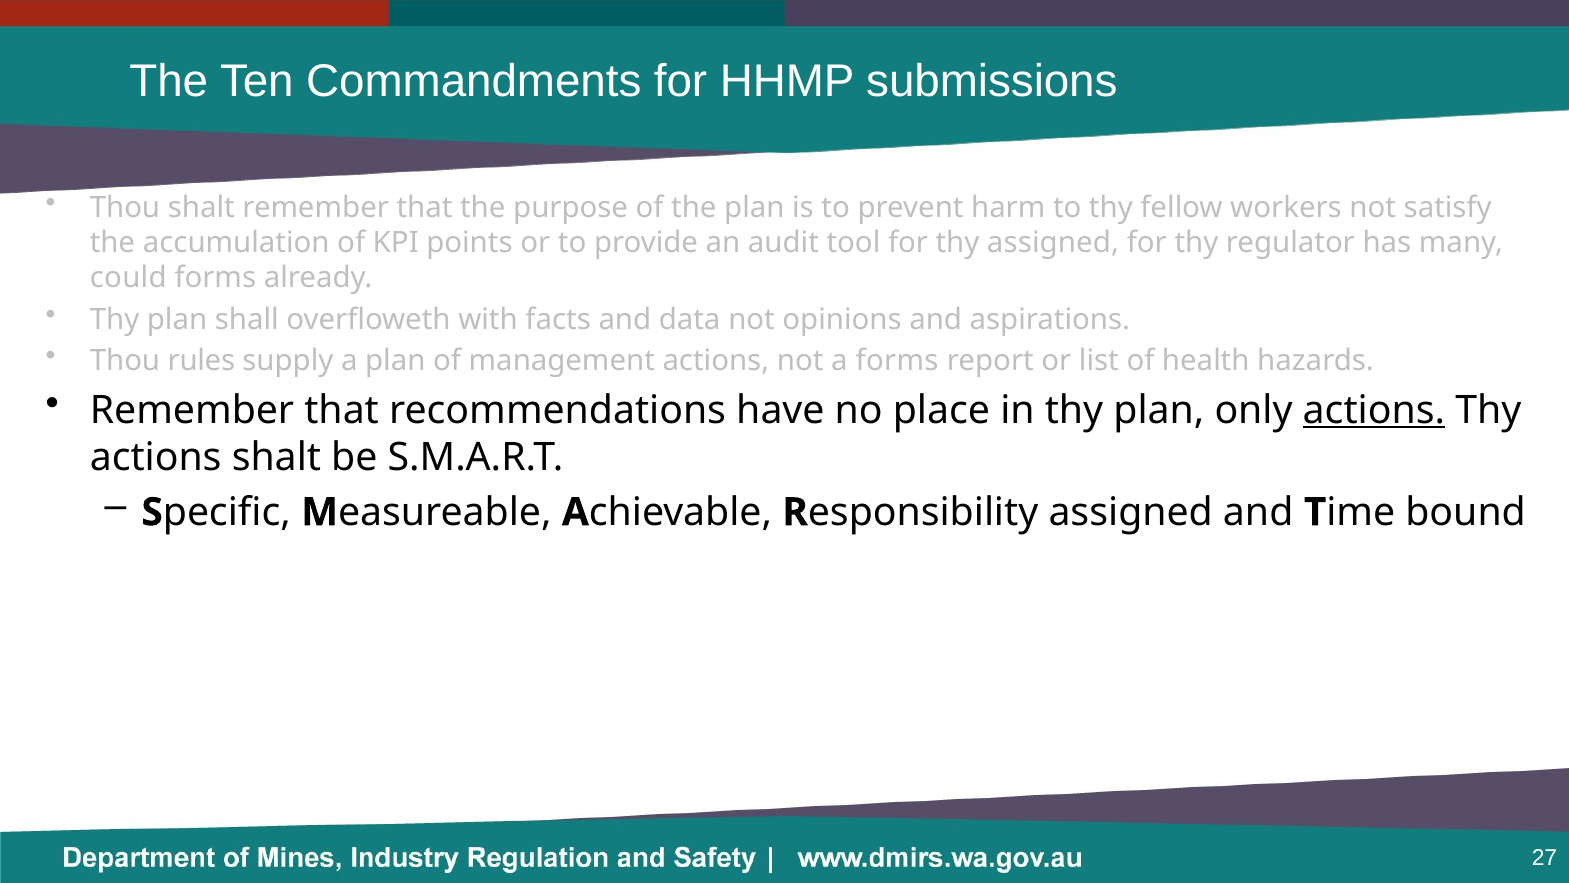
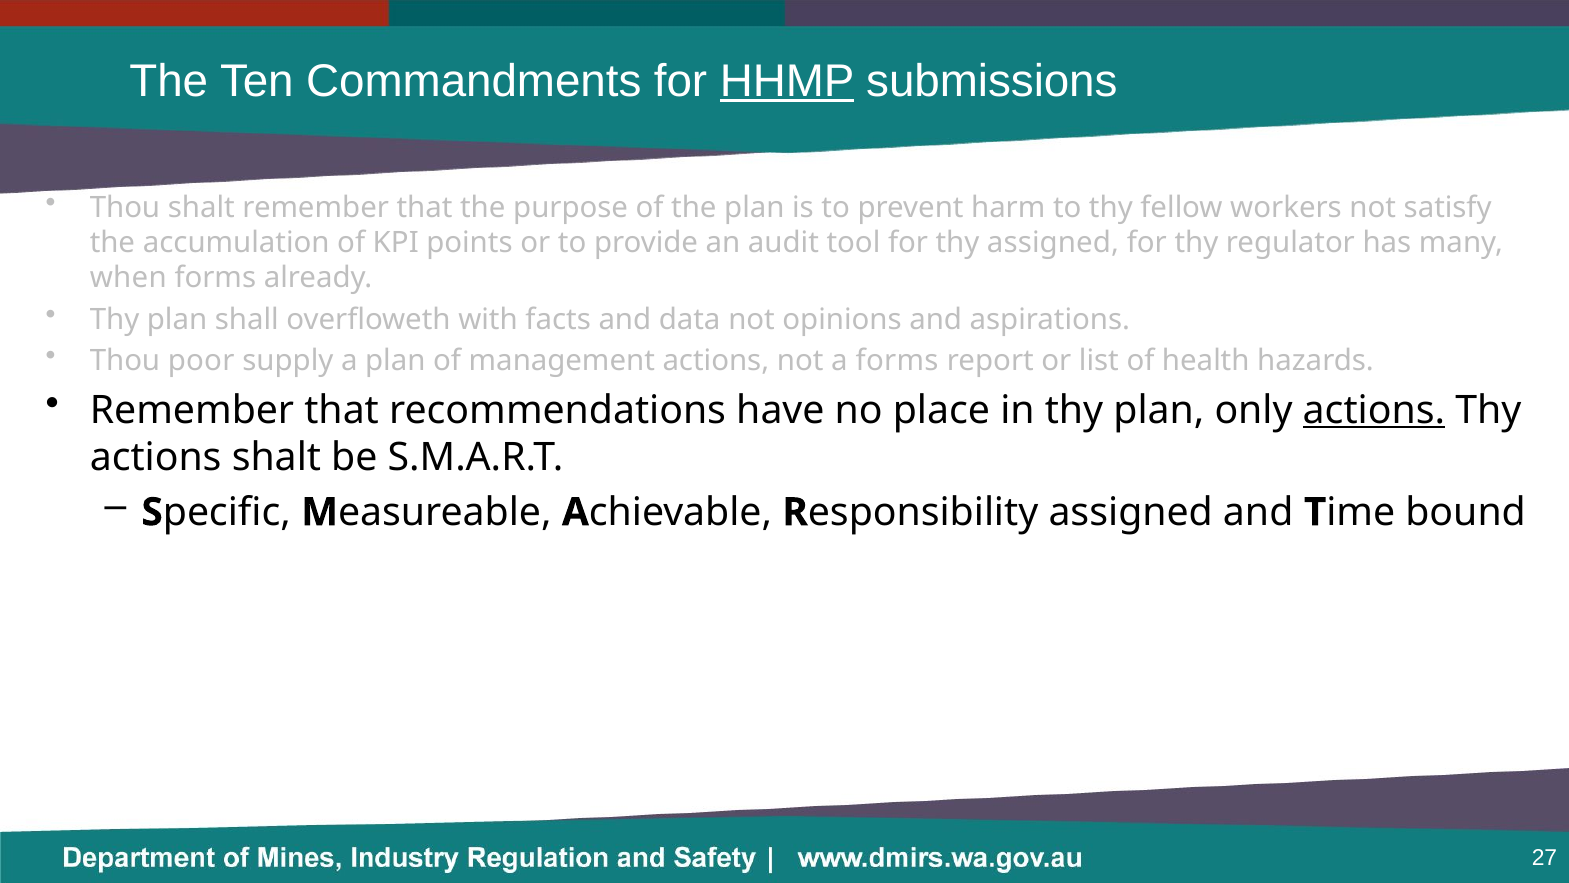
HHMP underline: none -> present
could: could -> when
rules: rules -> poor
